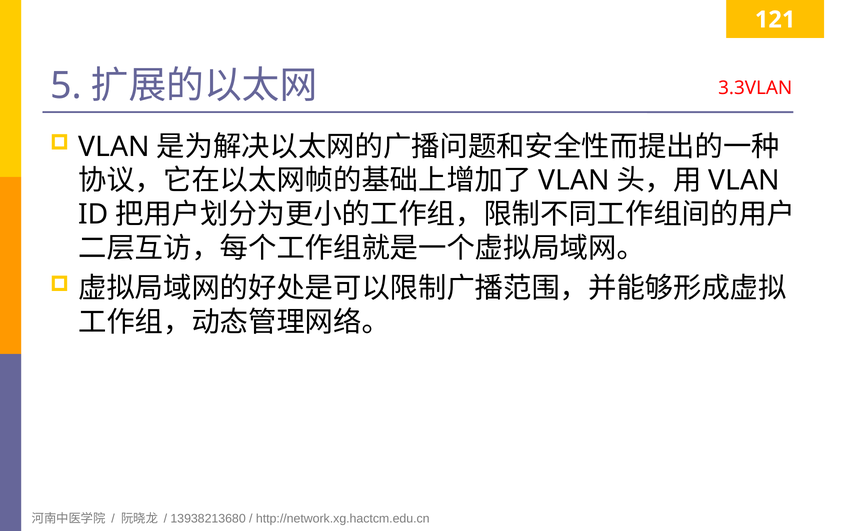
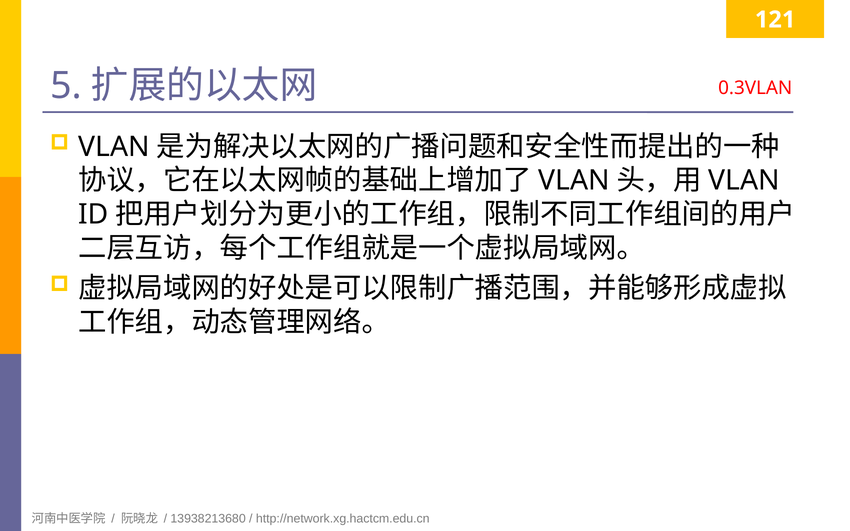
3.3VLAN: 3.3VLAN -> 0.3VLAN
